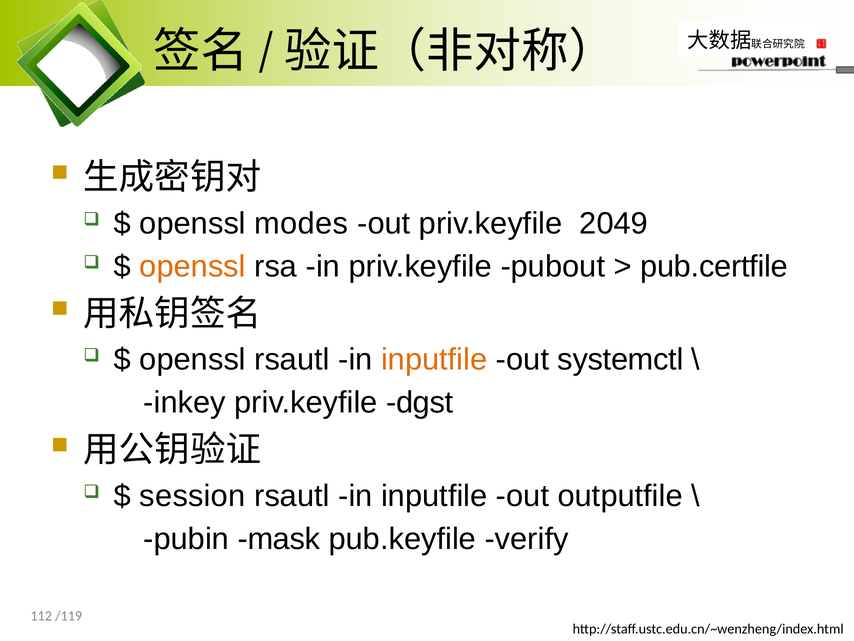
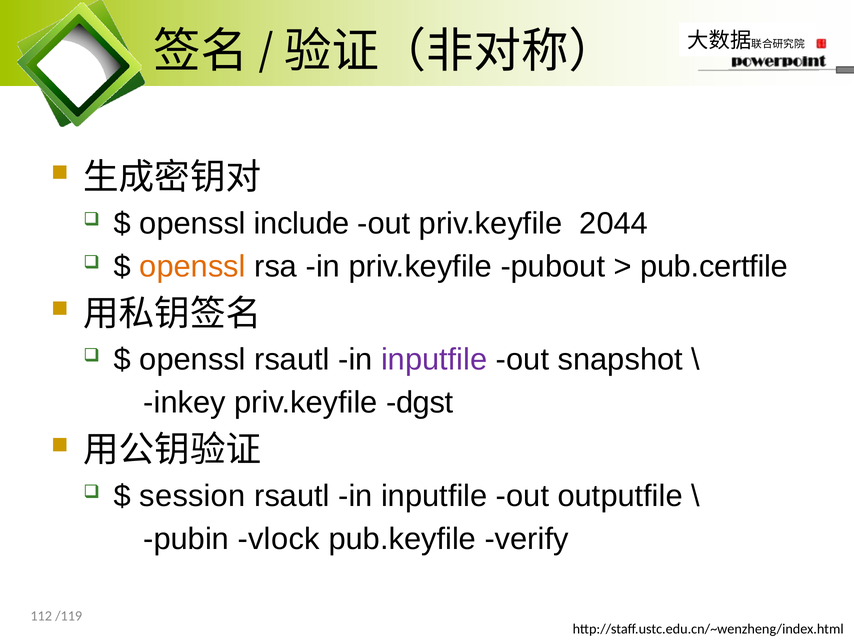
modes: modes -> include
2049: 2049 -> 2044
inputfile at (434, 359) colour: orange -> purple
systemctl: systemctl -> snapshot
mask: mask -> vlock
